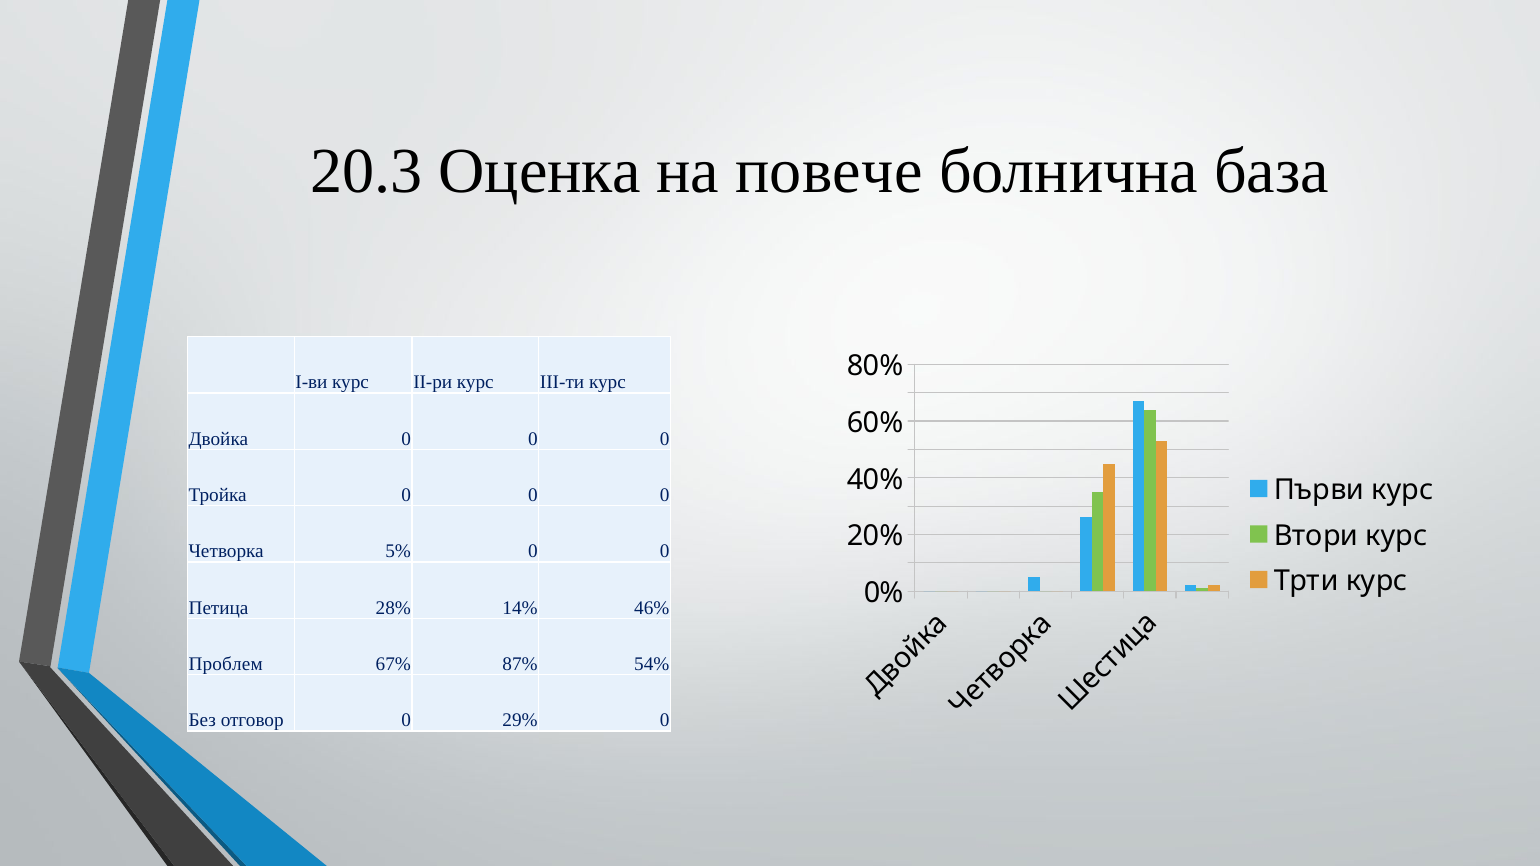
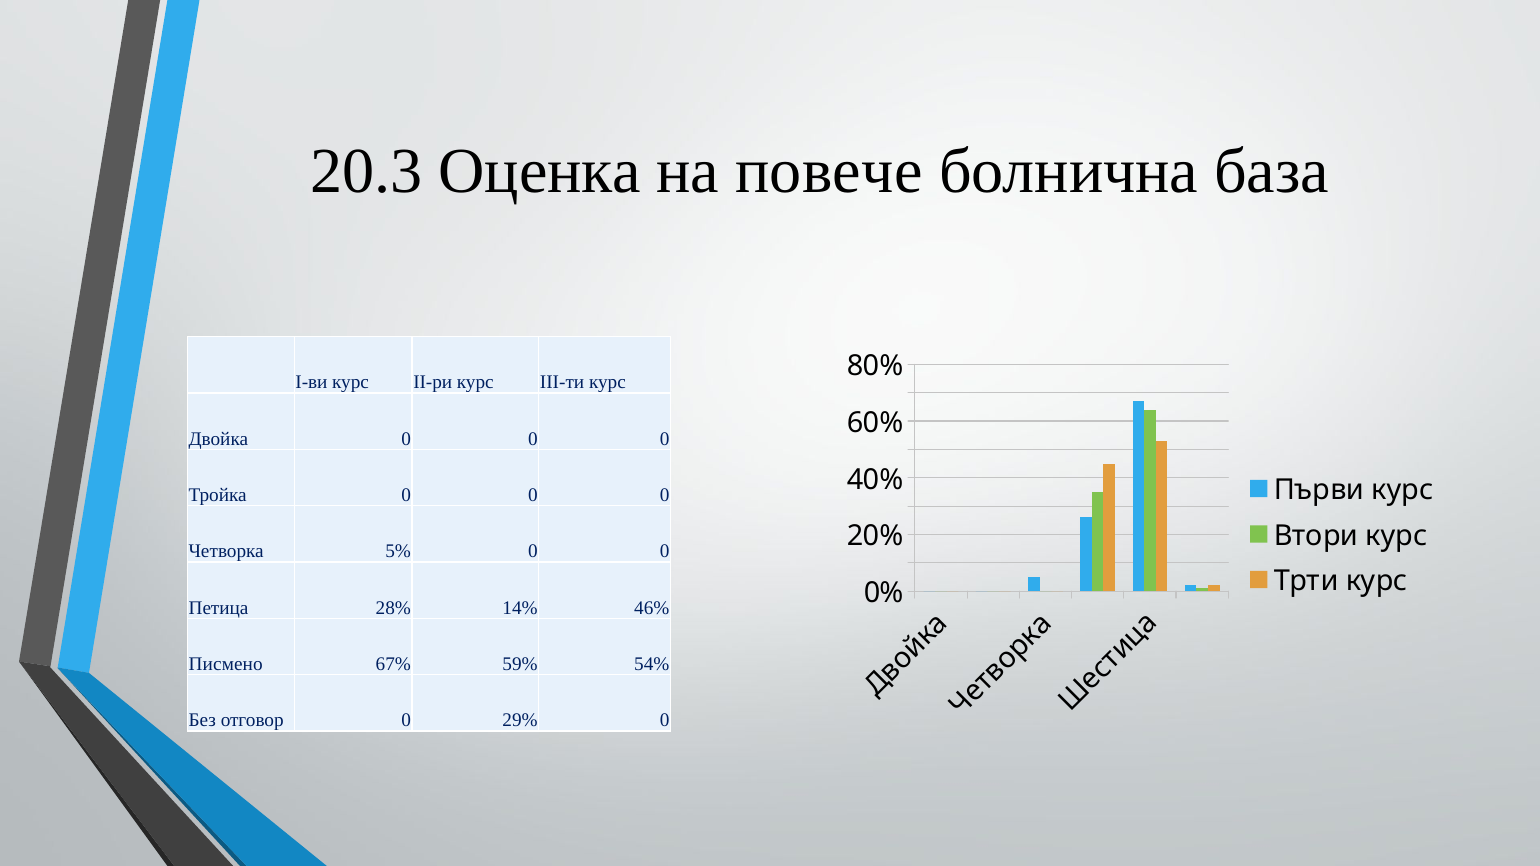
Проблем: Проблем -> Писмено
87%: 87% -> 59%
